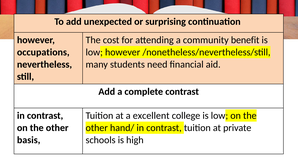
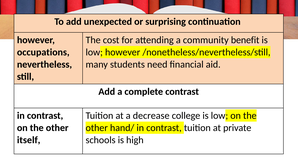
excellent: excellent -> decrease
basis: basis -> itself
